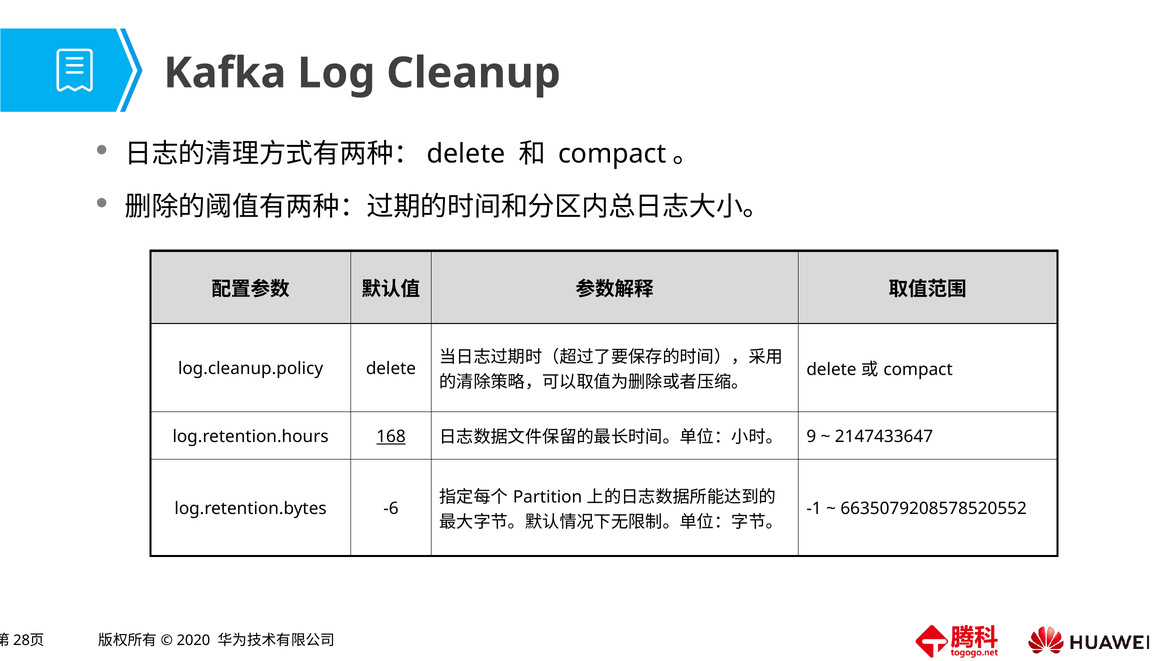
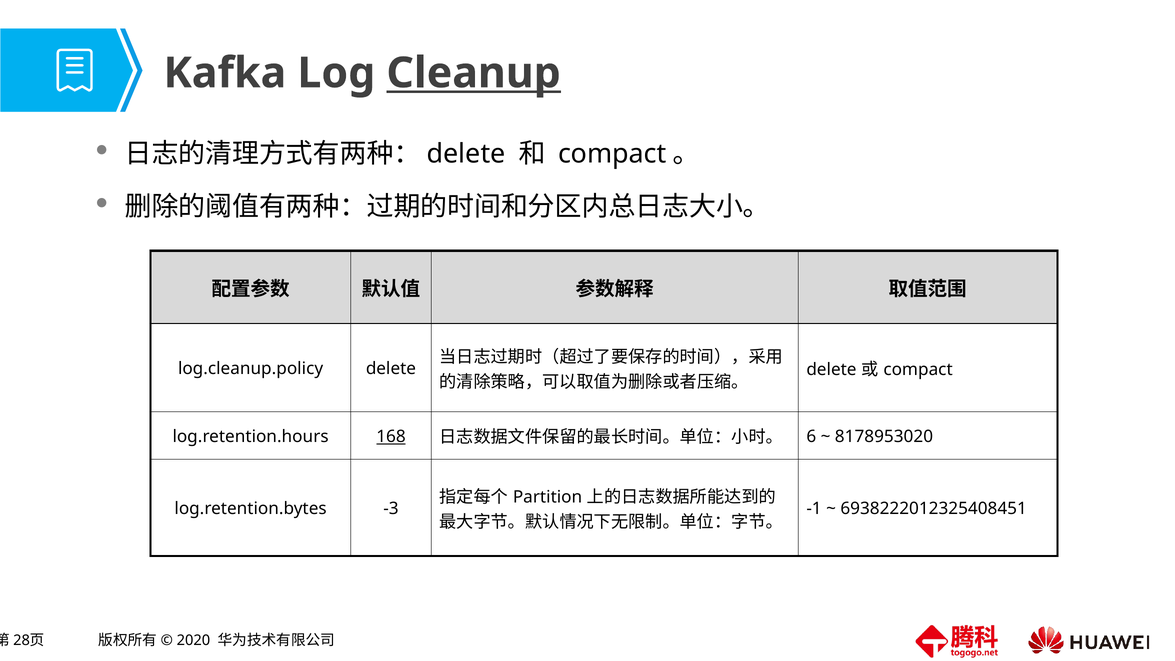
Cleanup underline: none -> present
9: 9 -> 6
2147433647: 2147433647 -> 8178953020
-6: -6 -> -3
6635079208578520552: 6635079208578520552 -> 6938222012325408451
